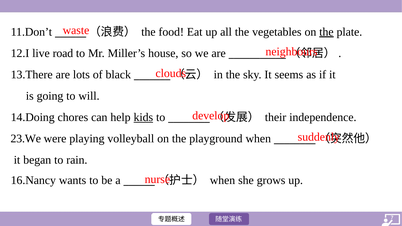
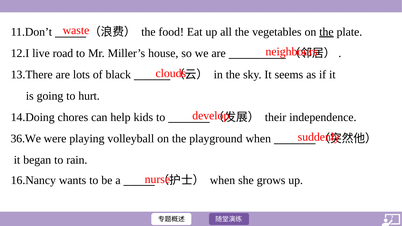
will: will -> hurt
kids underline: present -> none
23.We: 23.We -> 36.We
